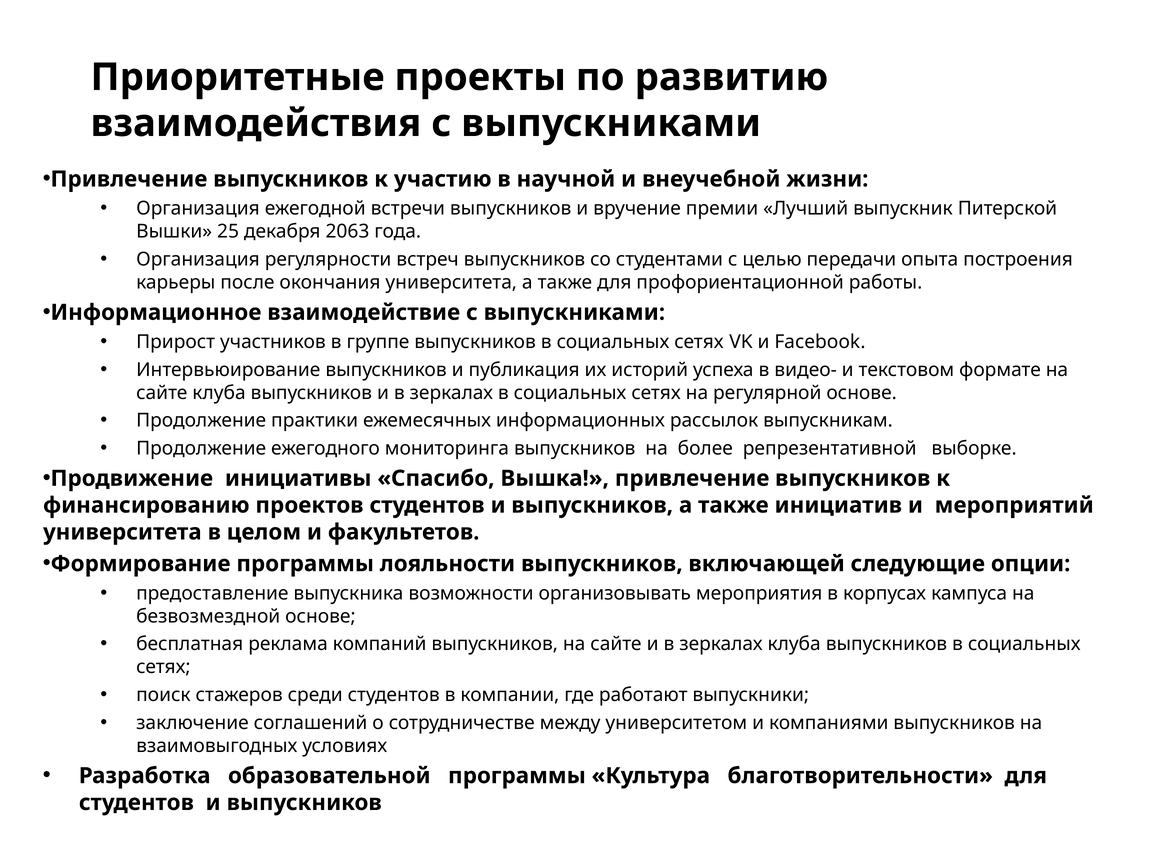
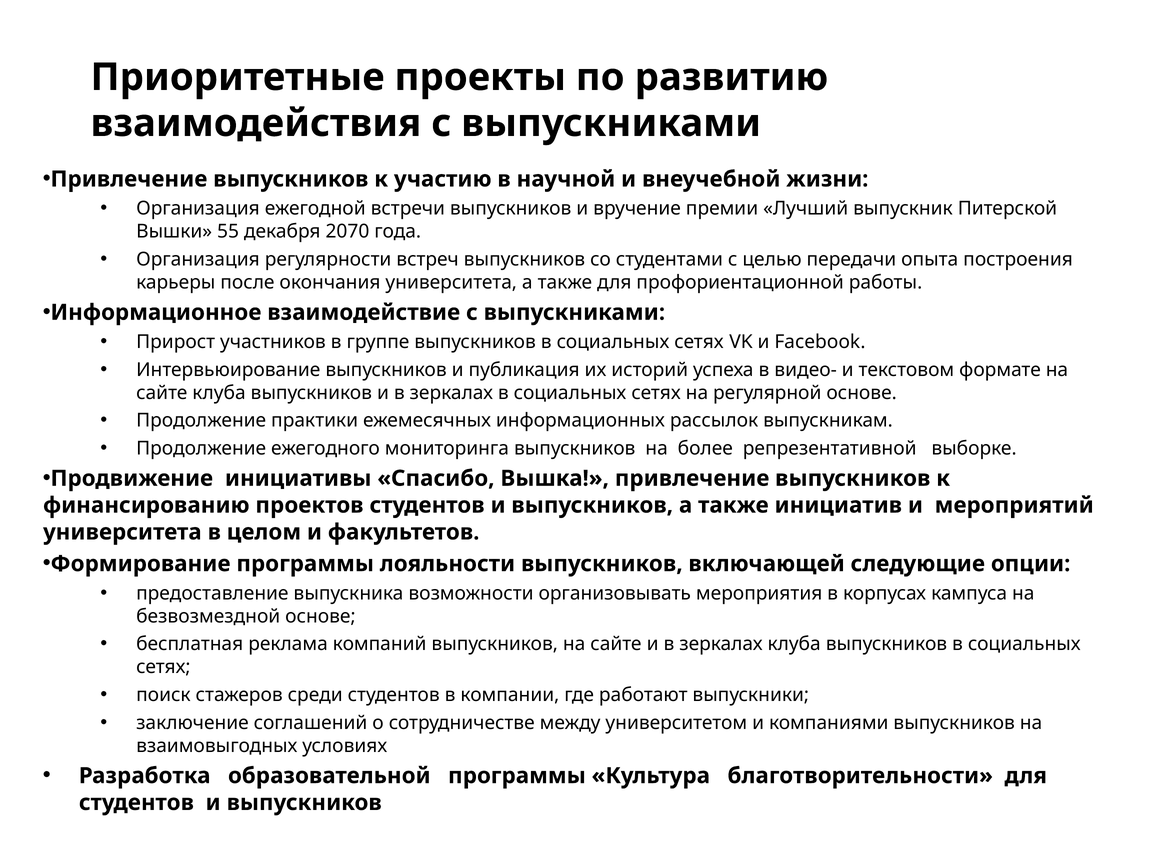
25: 25 -> 55
2063: 2063 -> 2070
